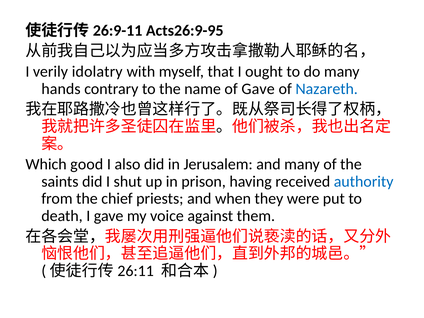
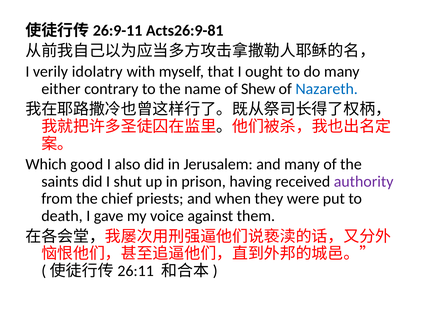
Acts26:9-95: Acts26:9-95 -> Acts26:9-81
hands: hands -> either
of Gave: Gave -> Shew
authority colour: blue -> purple
